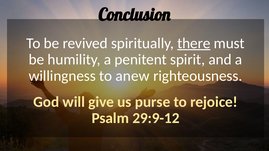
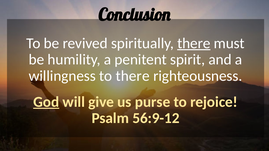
to anew: anew -> there
God underline: none -> present
29:9-12: 29:9-12 -> 56:9-12
